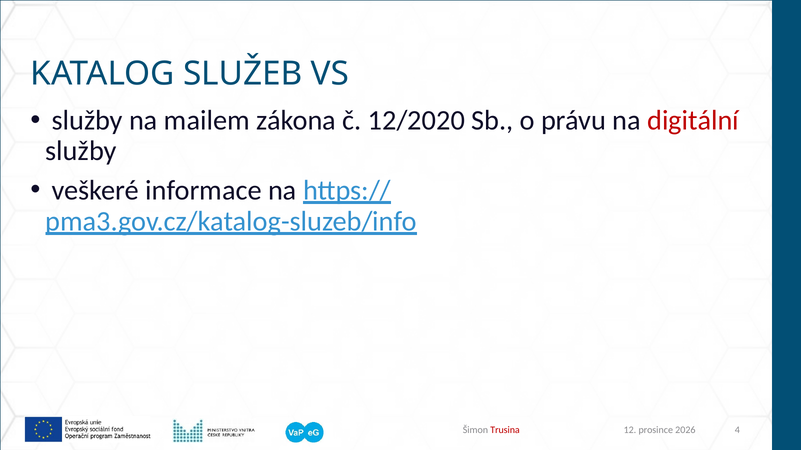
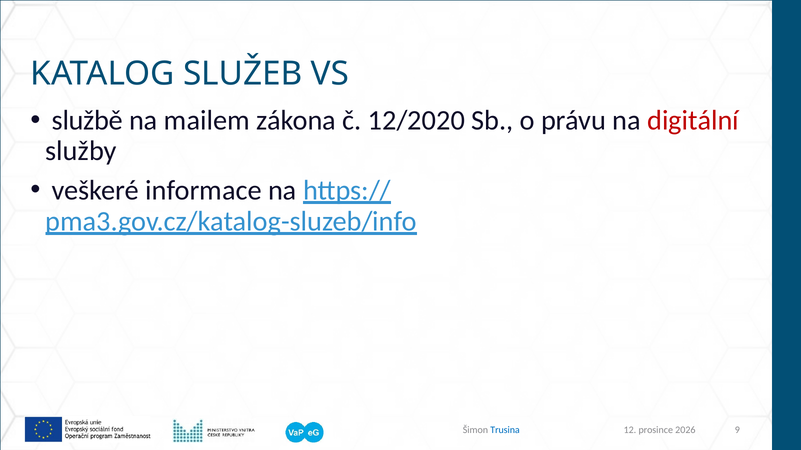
služby at (87, 120): služby -> službě
Trusina colour: red -> blue
4: 4 -> 9
